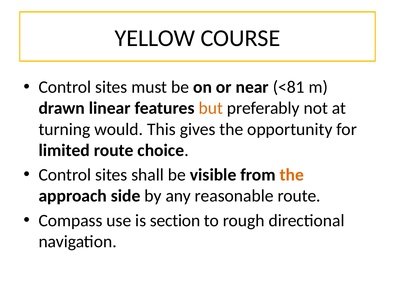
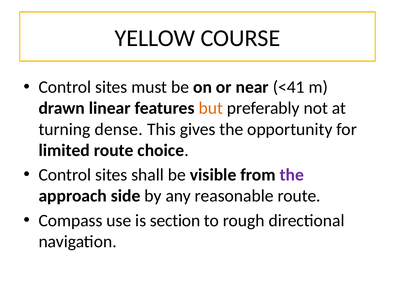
<81: <81 -> <41
would: would -> dense
the at (292, 175) colour: orange -> purple
